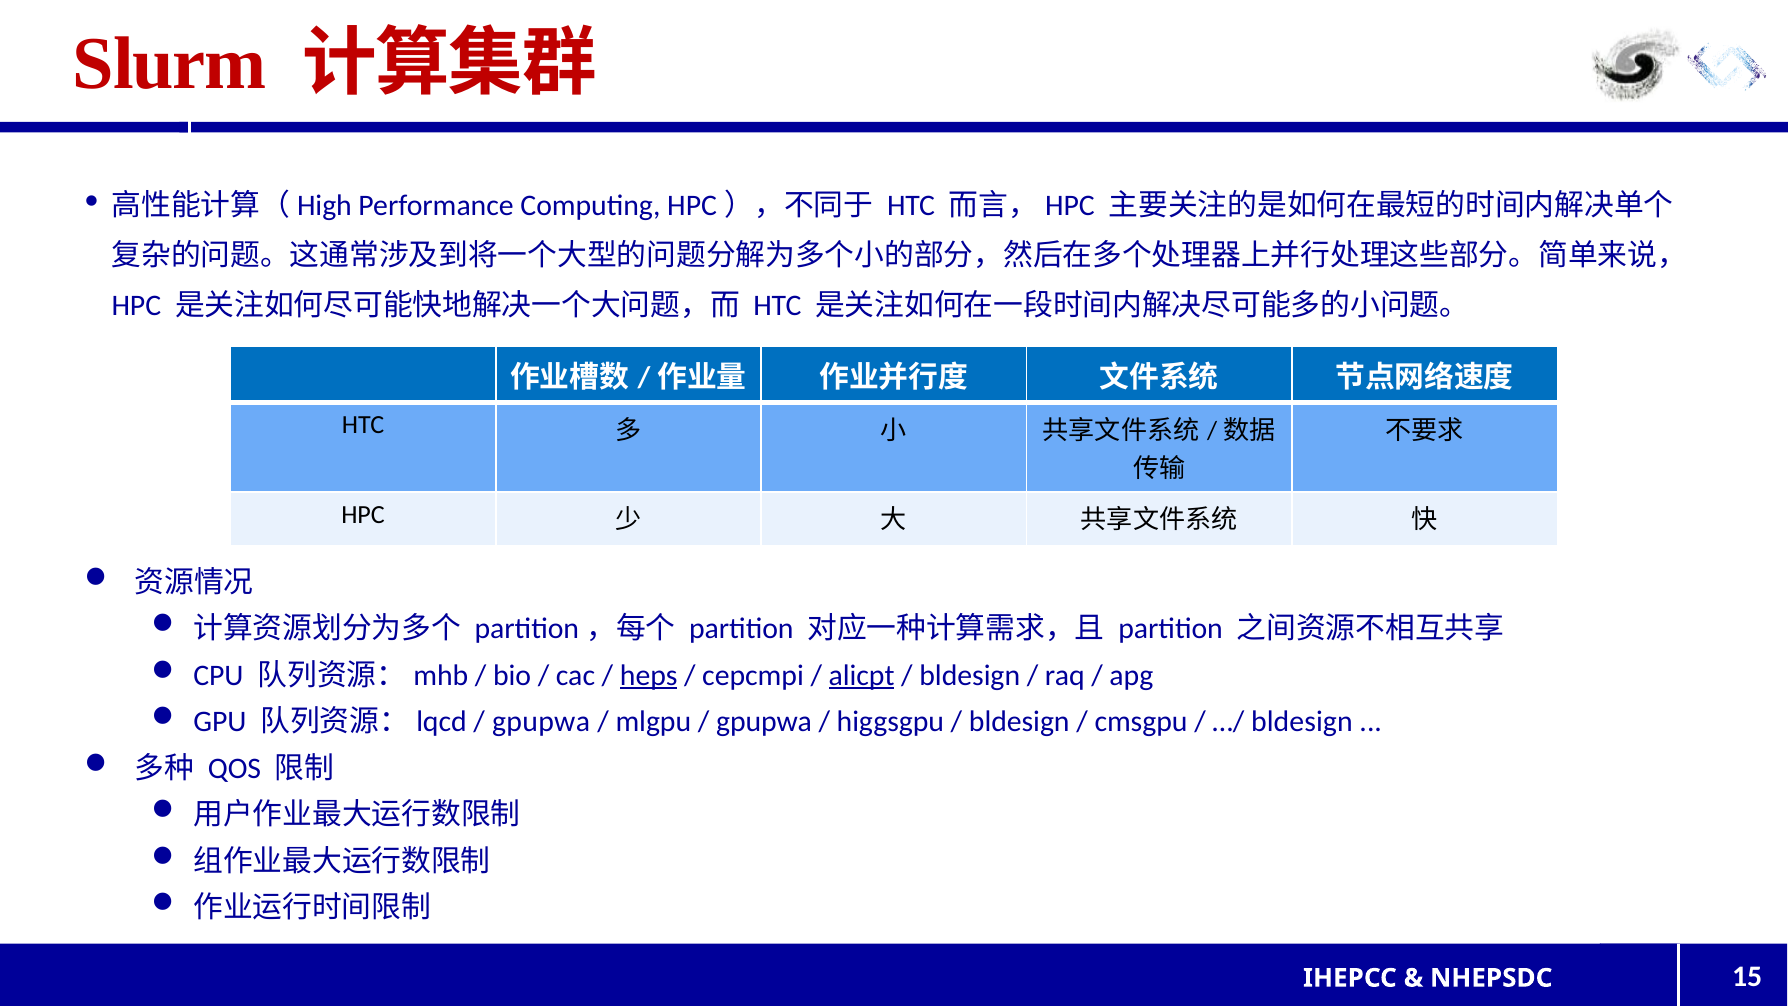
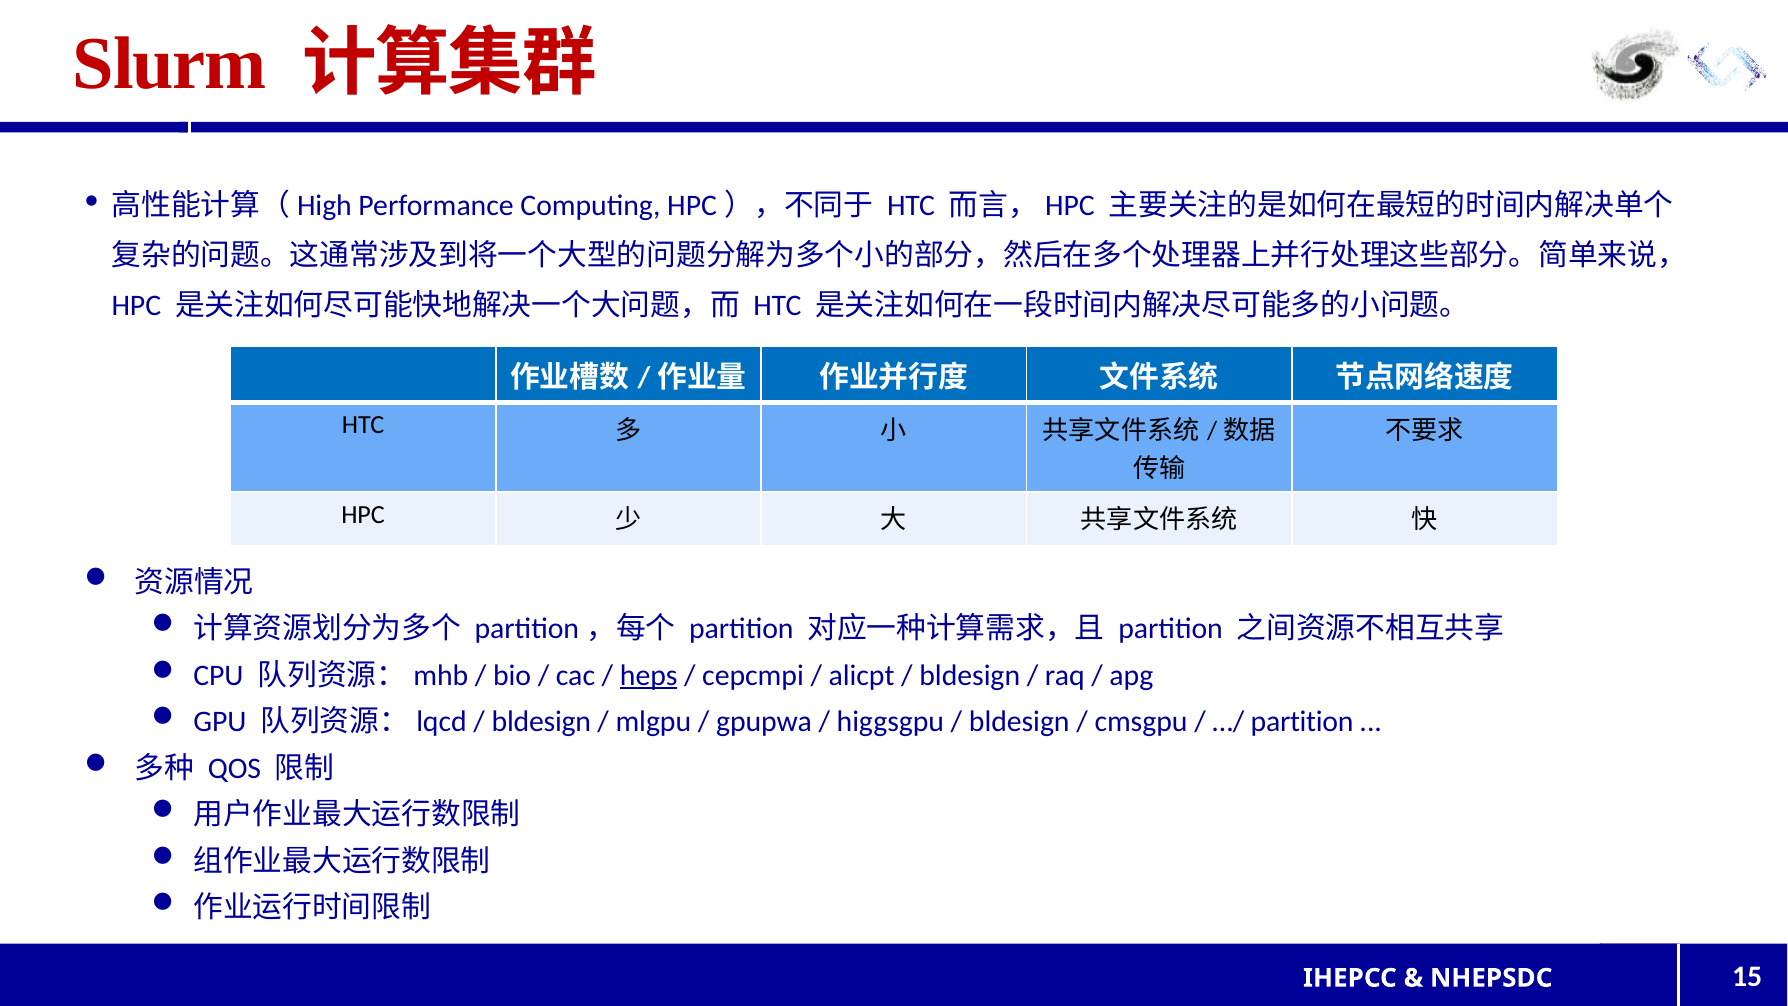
alicpt underline: present -> none
gpupwa at (541, 722): gpupwa -> bldesign
bldesign at (1302, 722): bldesign -> partition
